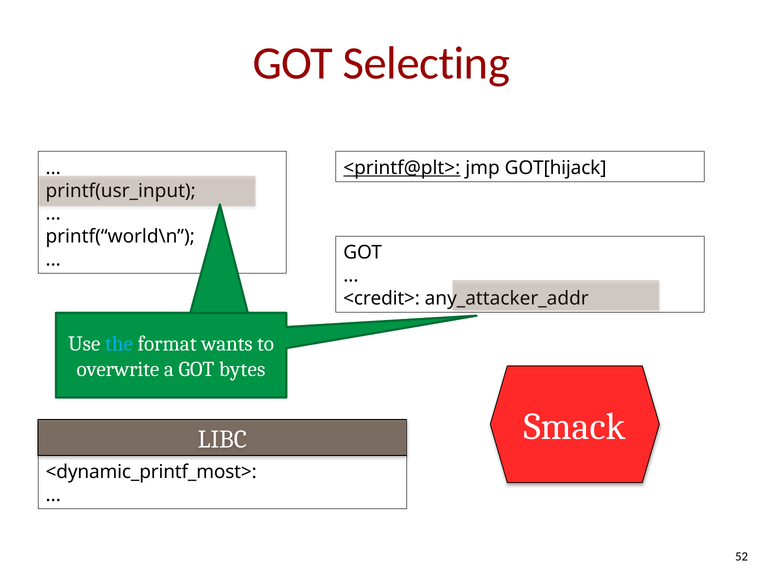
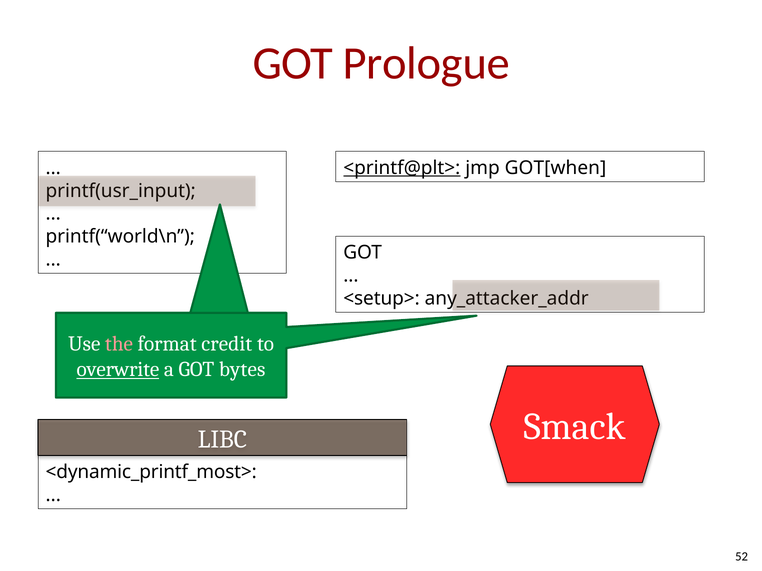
Selecting: Selecting -> Prologue
GOT[hijack: GOT[hijack -> GOT[when
<credit>: <credit> -> <setup>
the colour: light blue -> pink
wants: wants -> credit
overwrite underline: none -> present
